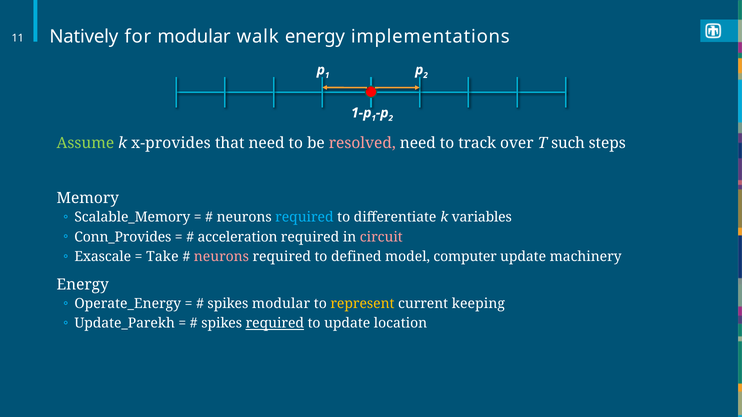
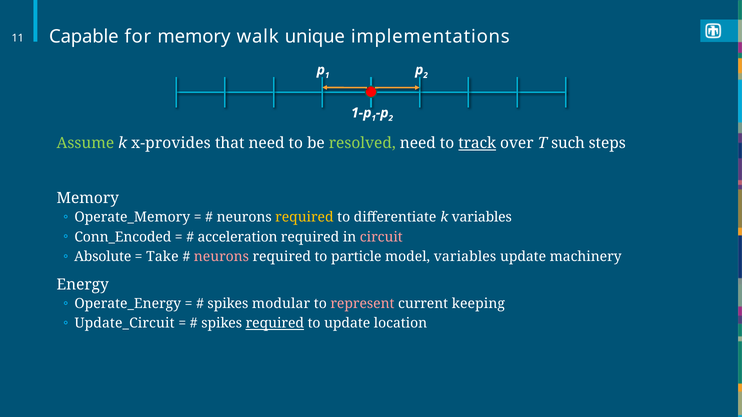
Natively: Natively -> Capable
for modular: modular -> memory
walk energy: energy -> unique
resolved colour: pink -> light green
track underline: none -> present
Scalable_Memory: Scalable_Memory -> Operate_Memory
required at (304, 217) colour: light blue -> yellow
Conn_Provides: Conn_Provides -> Conn_Encoded
Exascale: Exascale -> Absolute
defined: defined -> particle
model computer: computer -> variables
represent colour: yellow -> pink
Update_Parekh: Update_Parekh -> Update_Circuit
